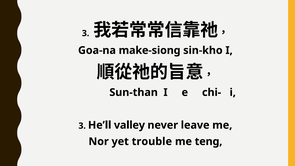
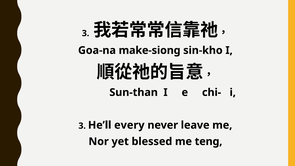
valley: valley -> every
trouble: trouble -> blessed
